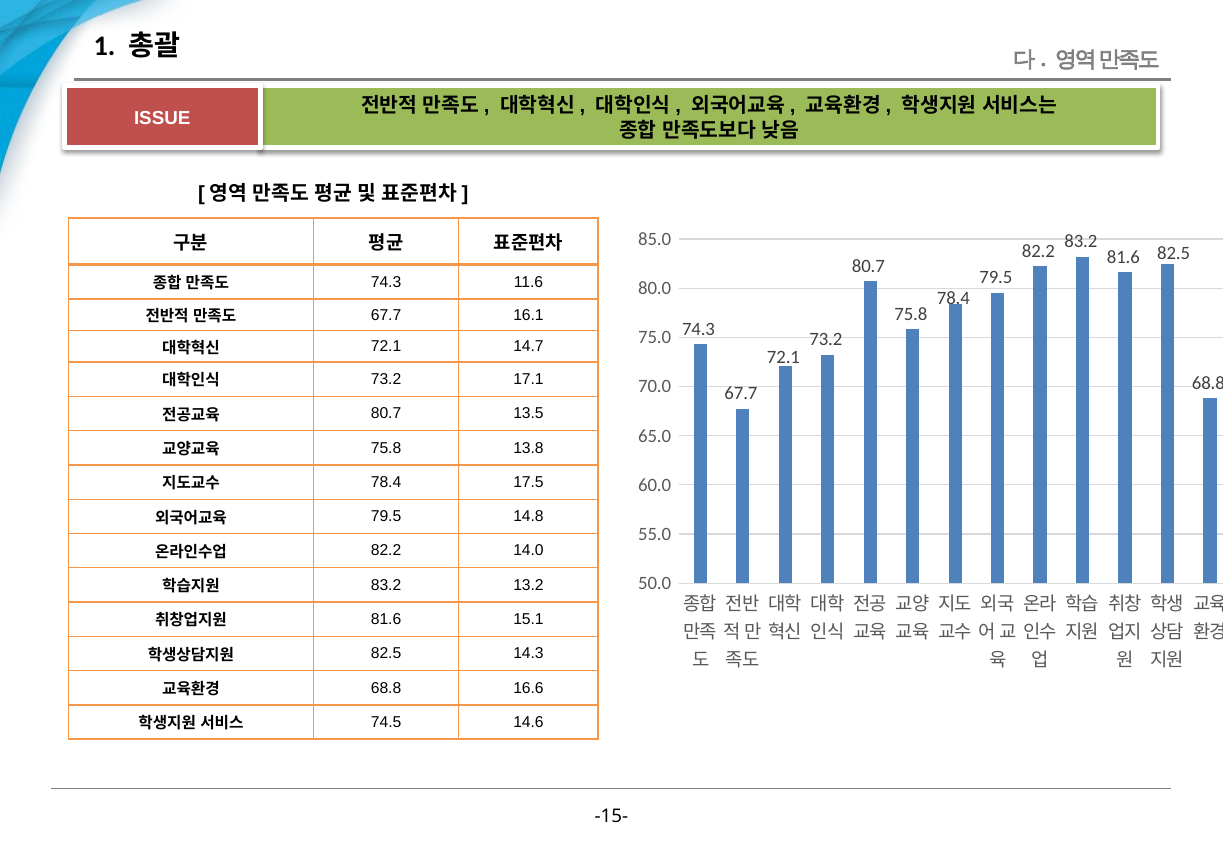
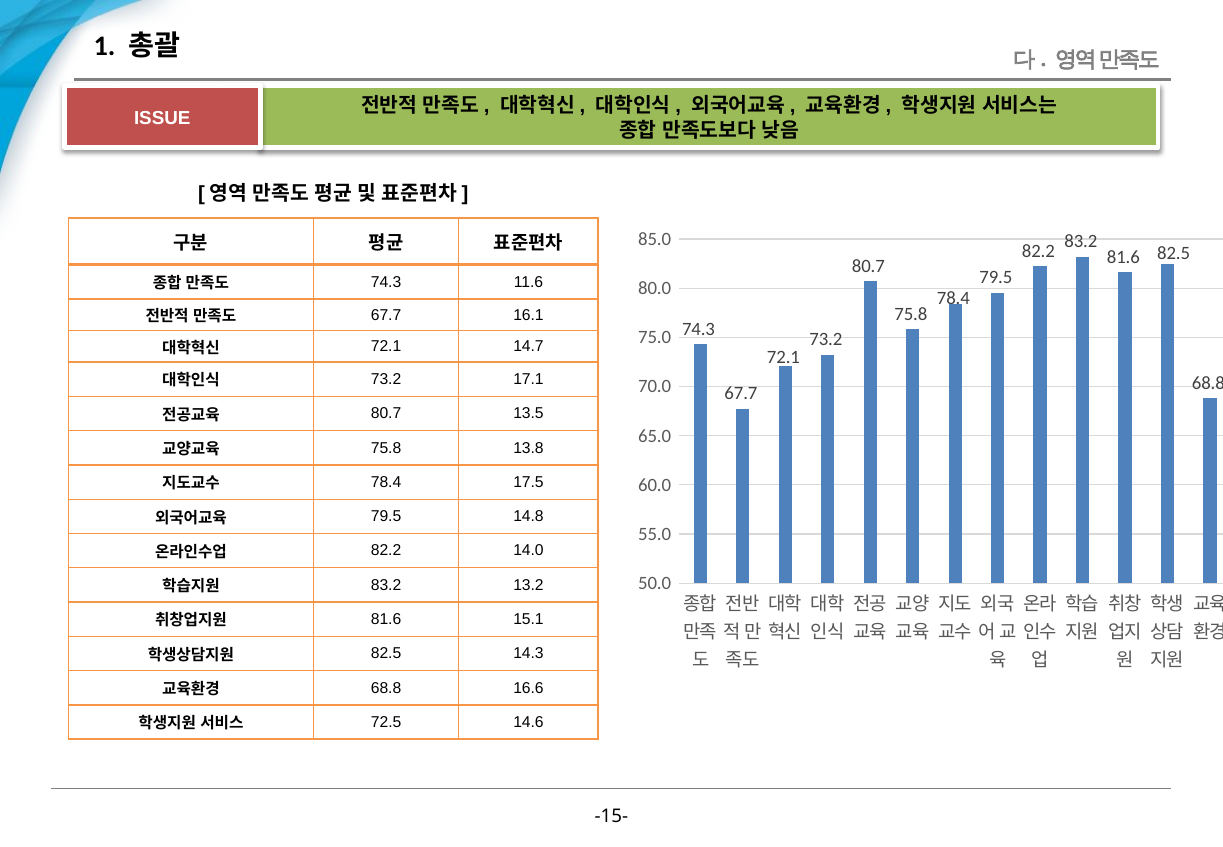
74.5: 74.5 -> 72.5
